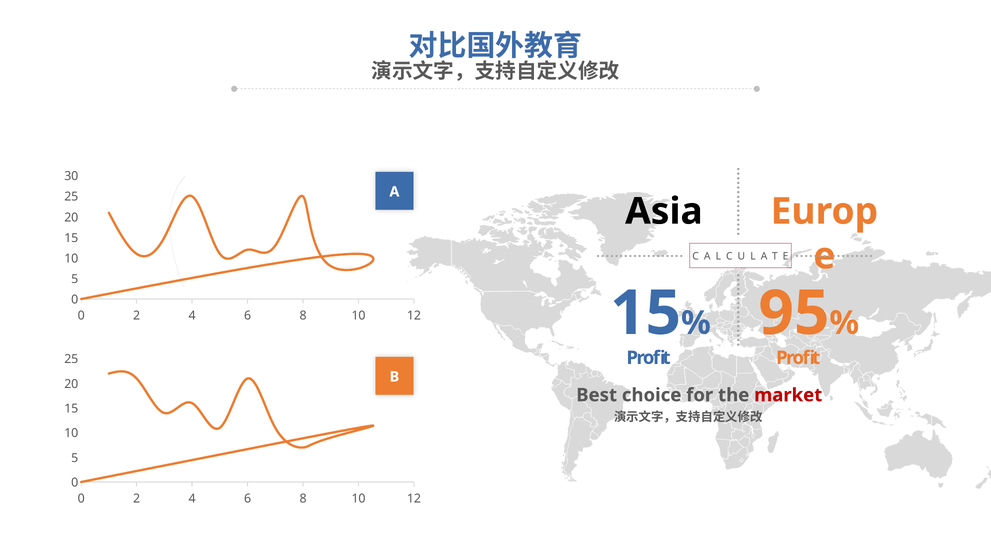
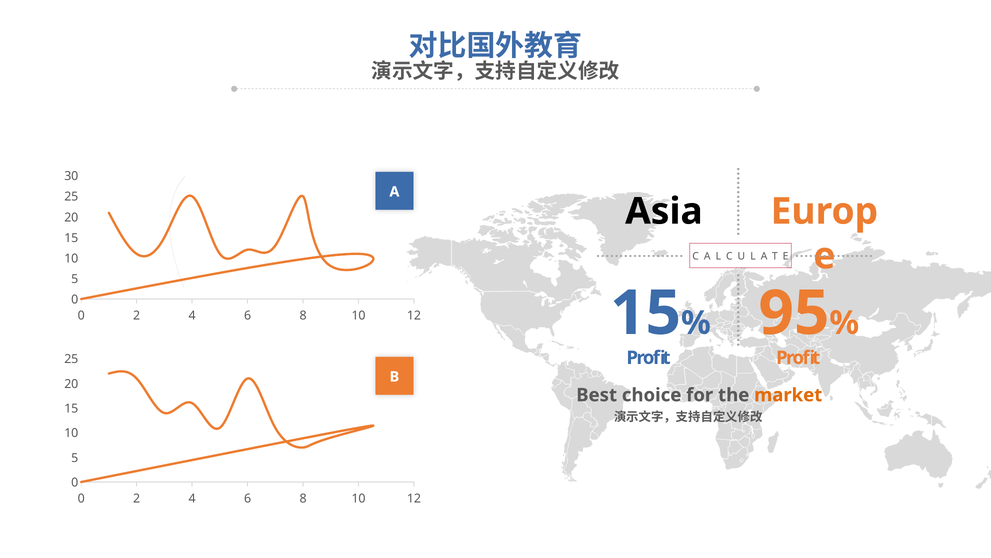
market colour: red -> orange
